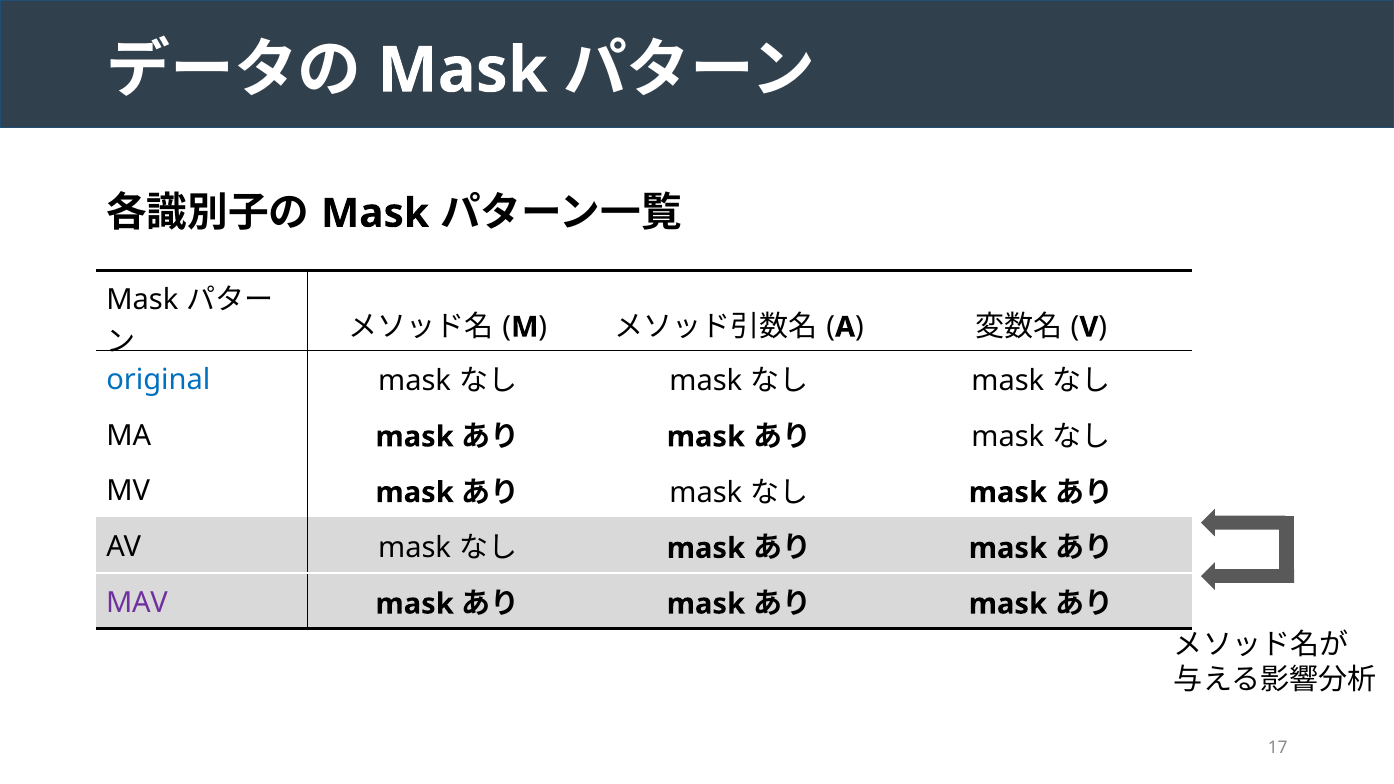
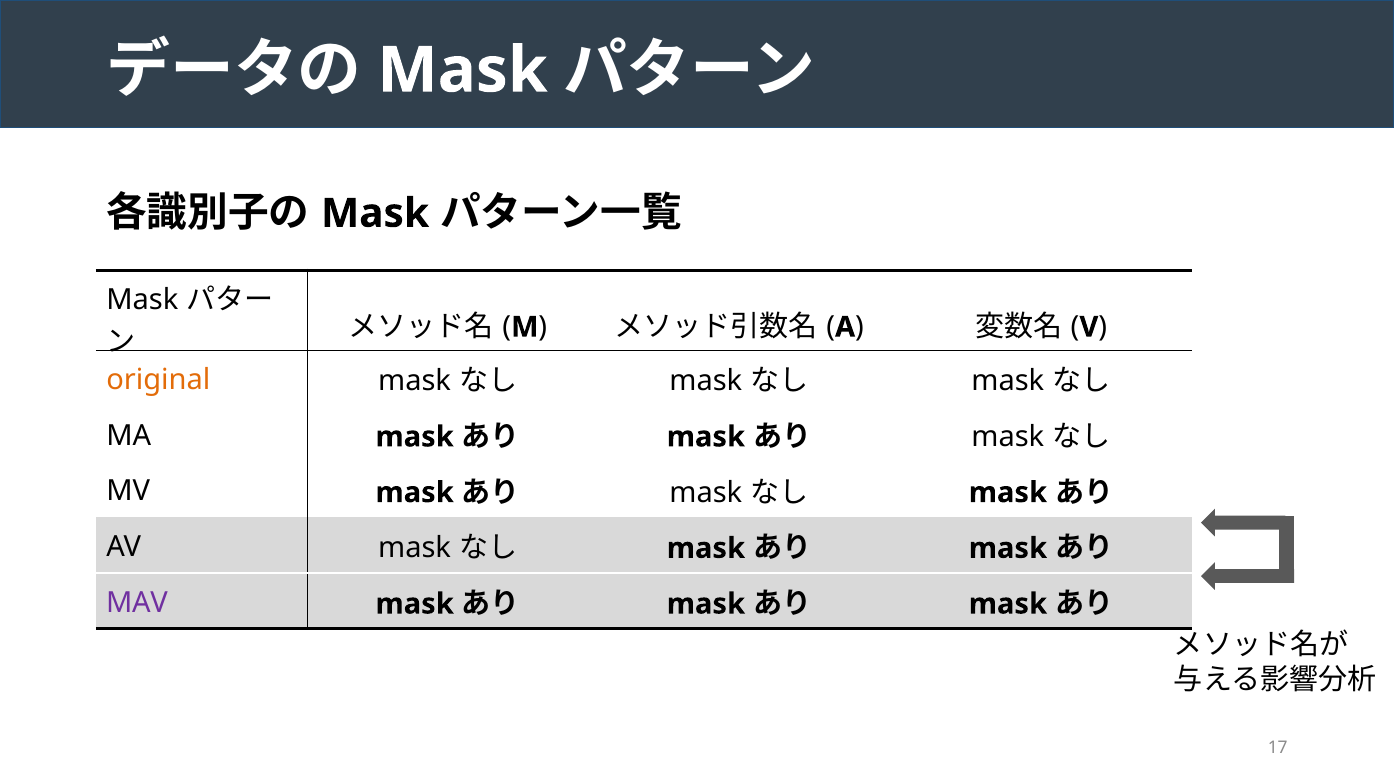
original colour: blue -> orange
